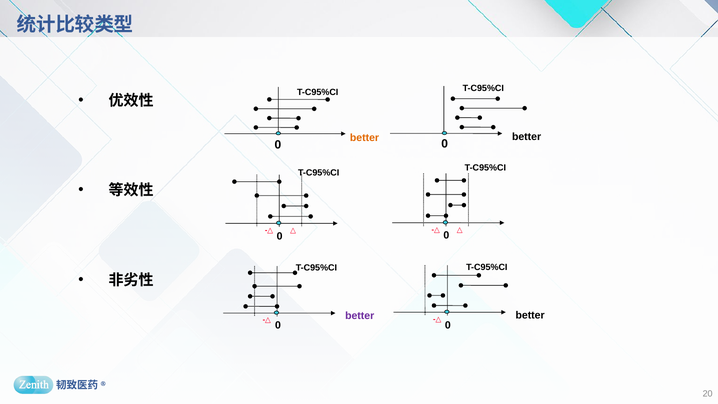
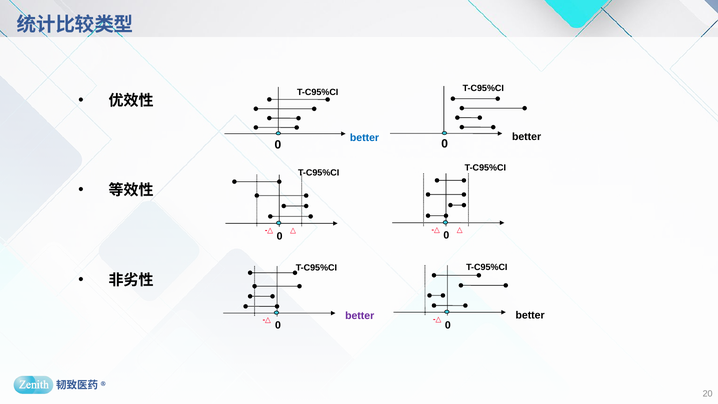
better at (364, 138) colour: orange -> blue
